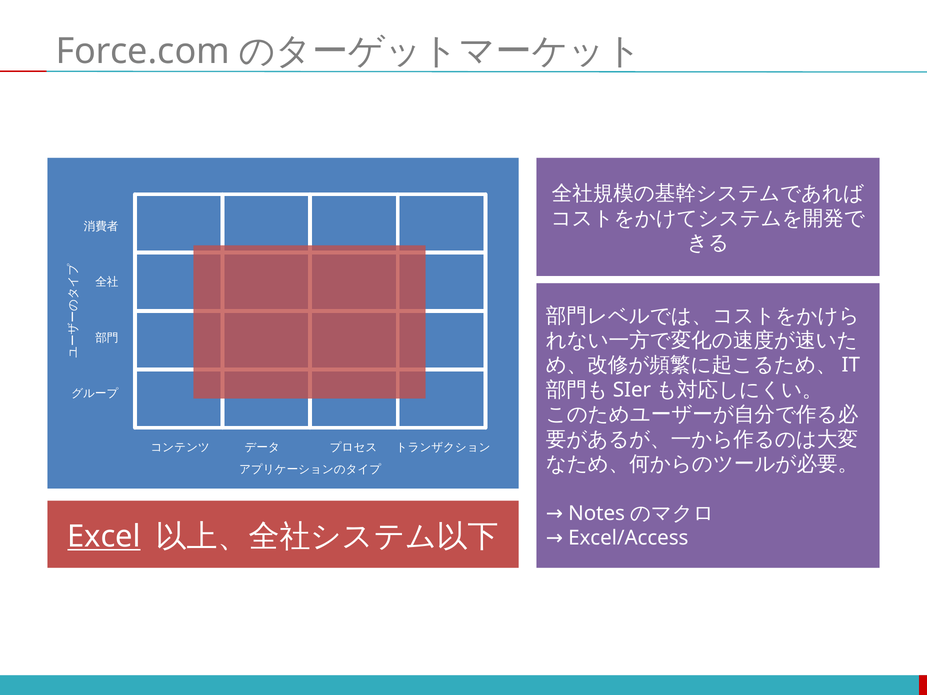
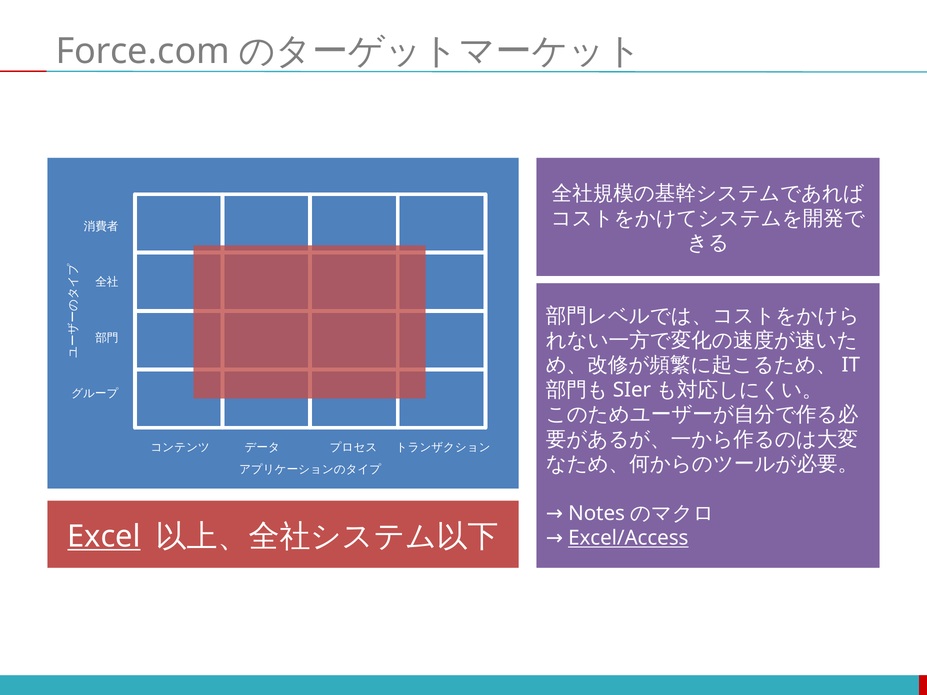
Excel/Access underline: none -> present
